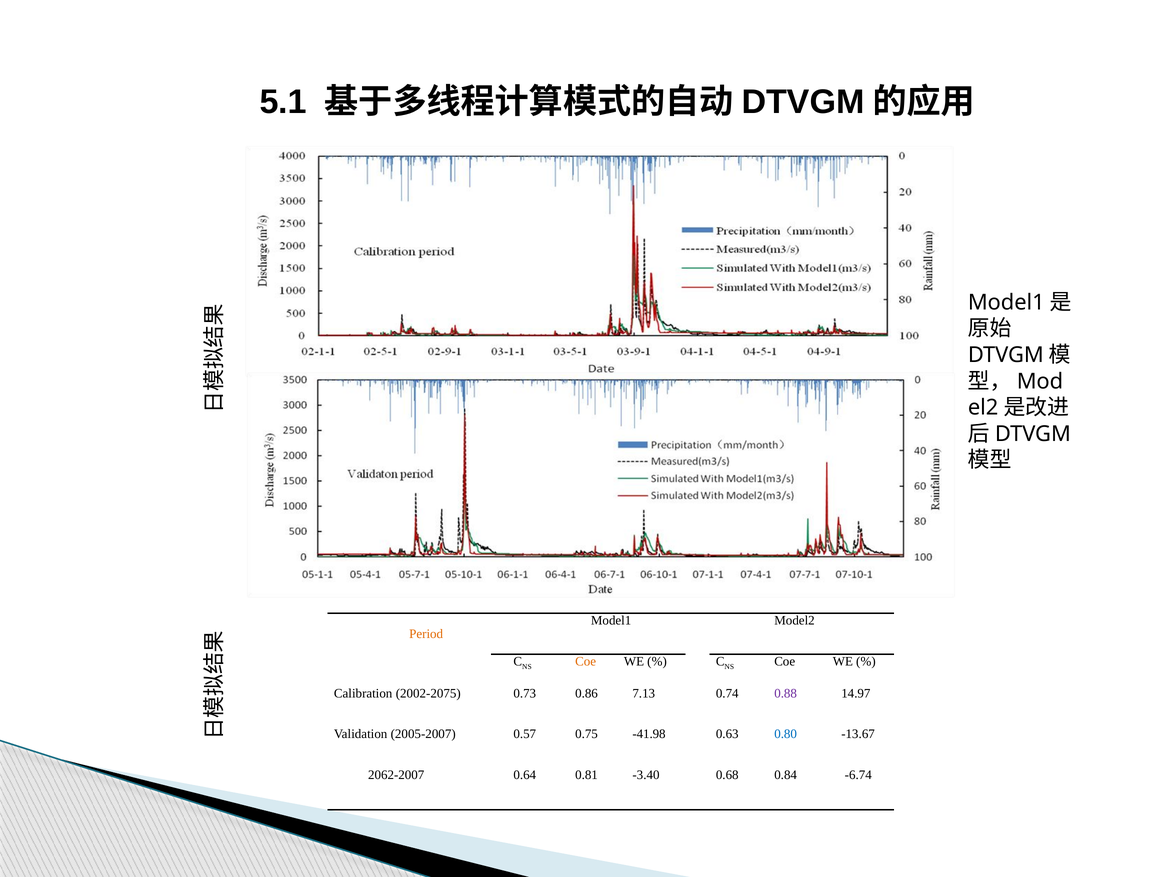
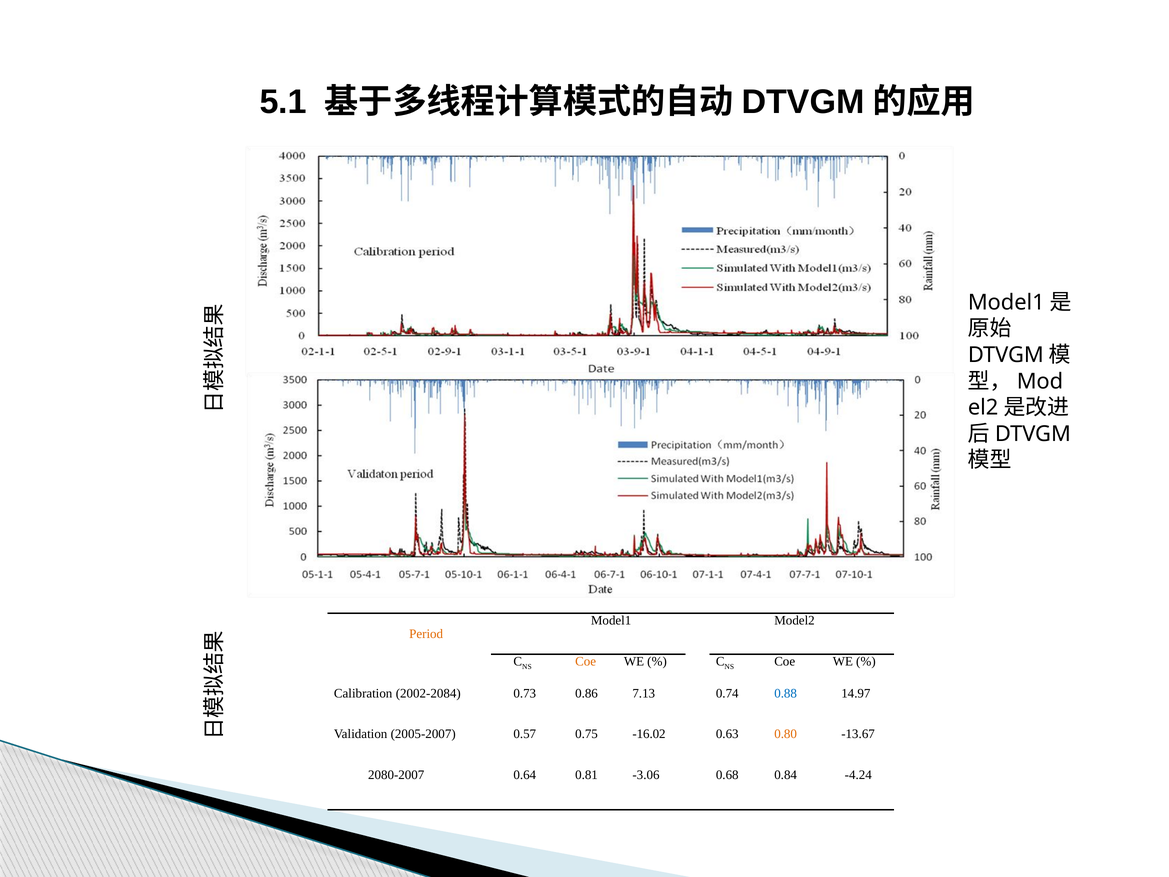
2002-2075: 2002-2075 -> 2002-2084
0.88 colour: purple -> blue
-41.98: -41.98 -> -16.02
0.80 colour: blue -> orange
2062-2007: 2062-2007 -> 2080-2007
-3.40: -3.40 -> -3.06
-6.74: -6.74 -> -4.24
